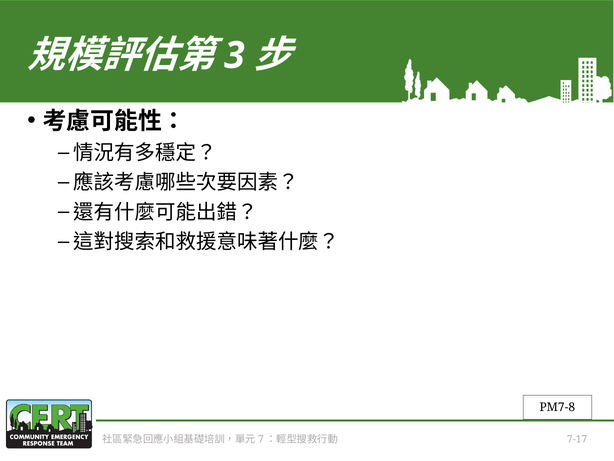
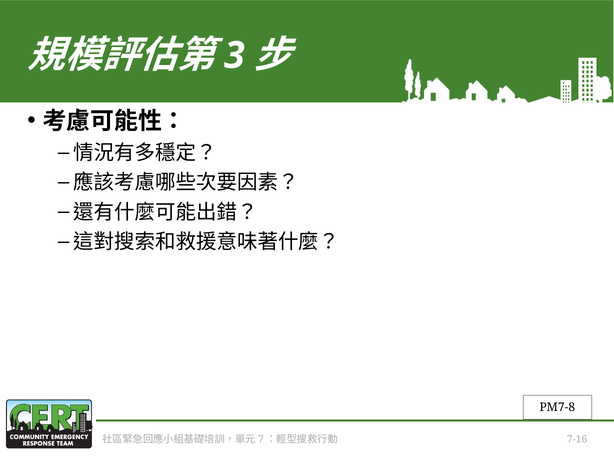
7-17: 7-17 -> 7-16
